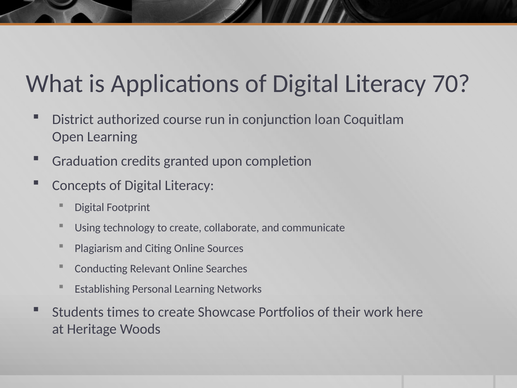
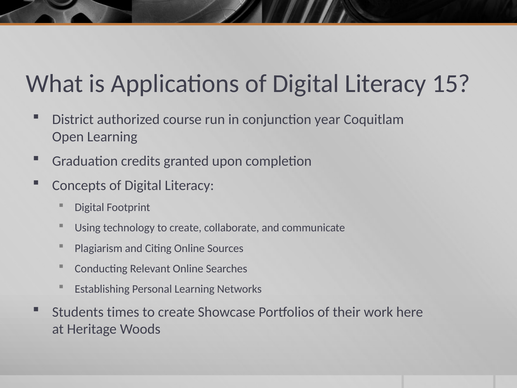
70: 70 -> 15
loan: loan -> year
